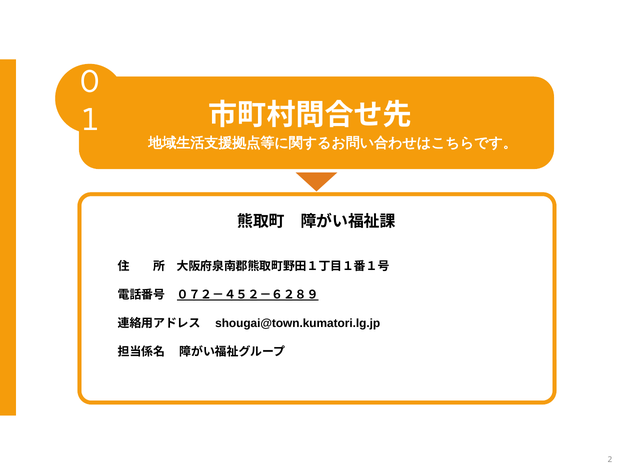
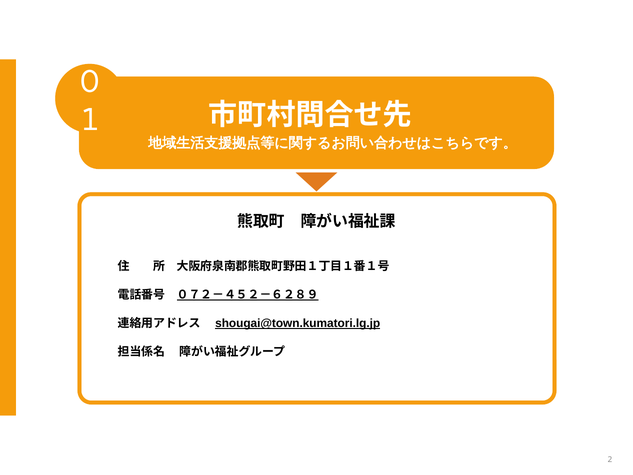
shougai@town.kumatori.lg.jp underline: none -> present
